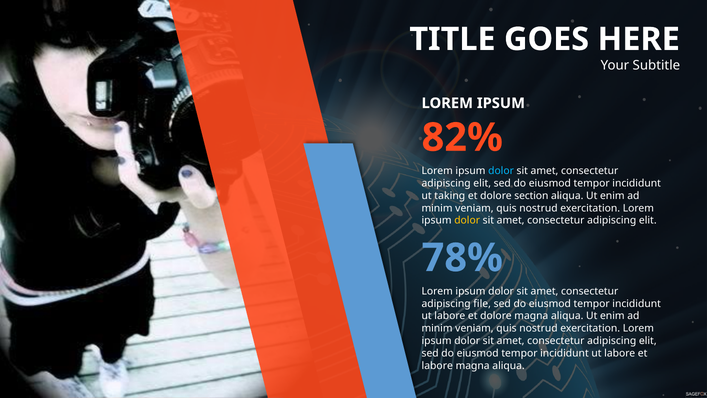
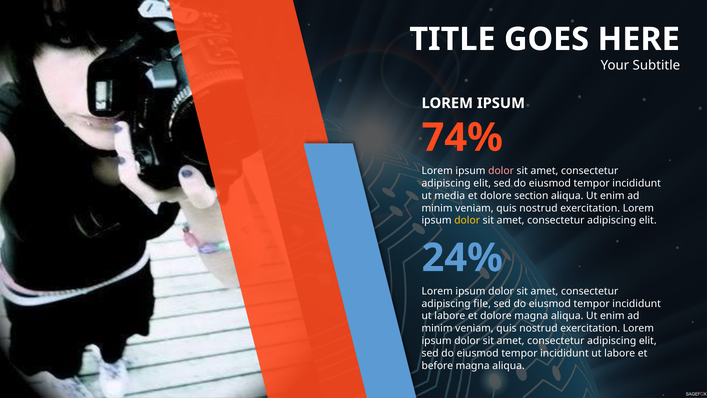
82%: 82% -> 74%
dolor at (501, 171) colour: light blue -> pink
taking: taking -> media
78%: 78% -> 24%
labore at (437, 365): labore -> before
